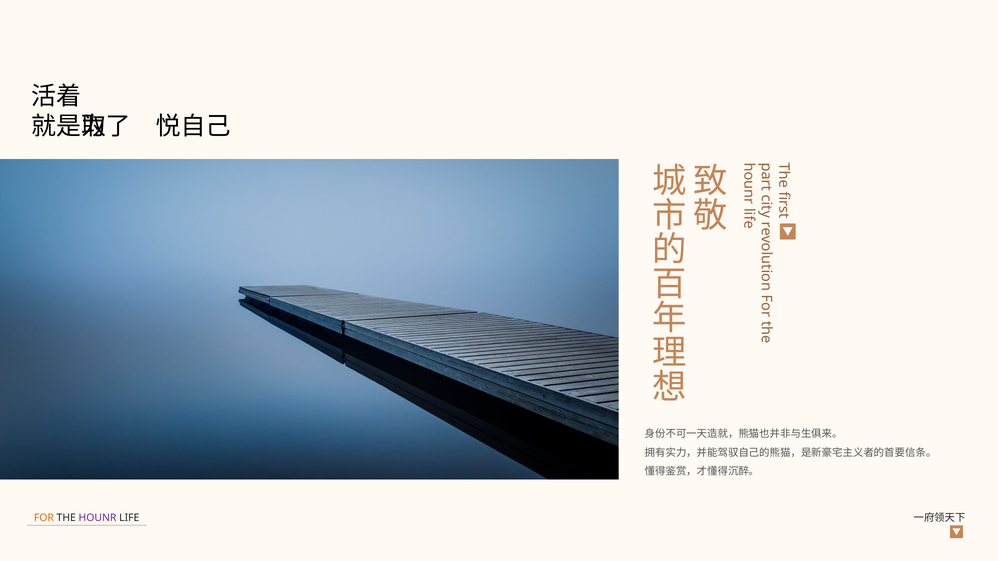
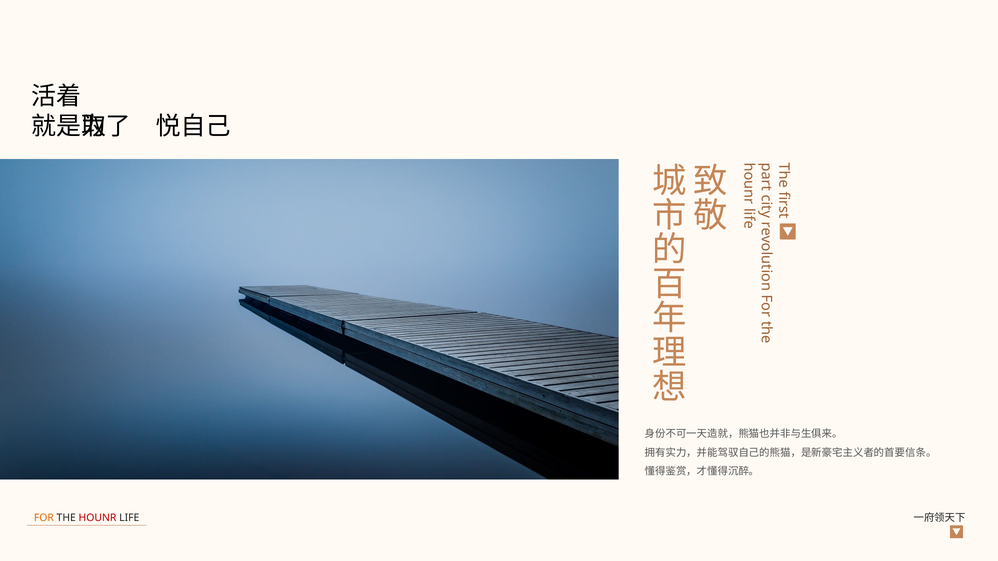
HOUNR colour: purple -> red
